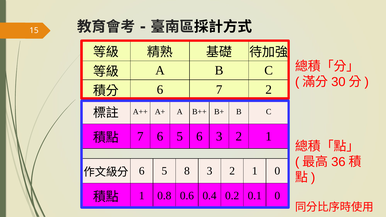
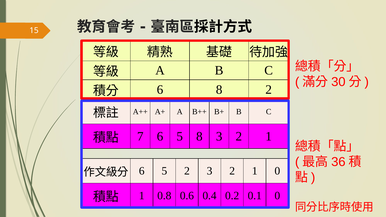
6 7: 7 -> 8
5 6: 6 -> 8
5 8: 8 -> 2
